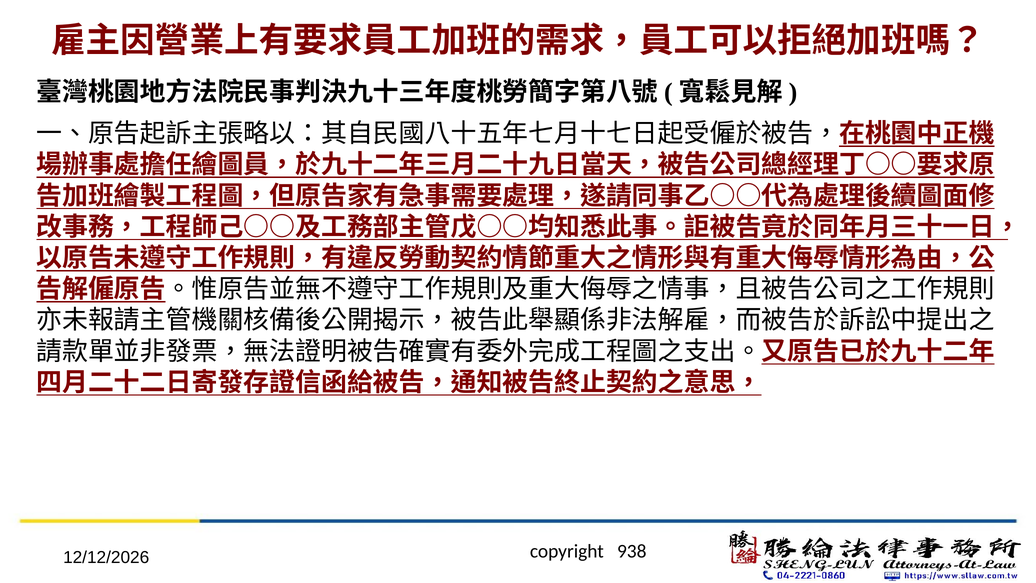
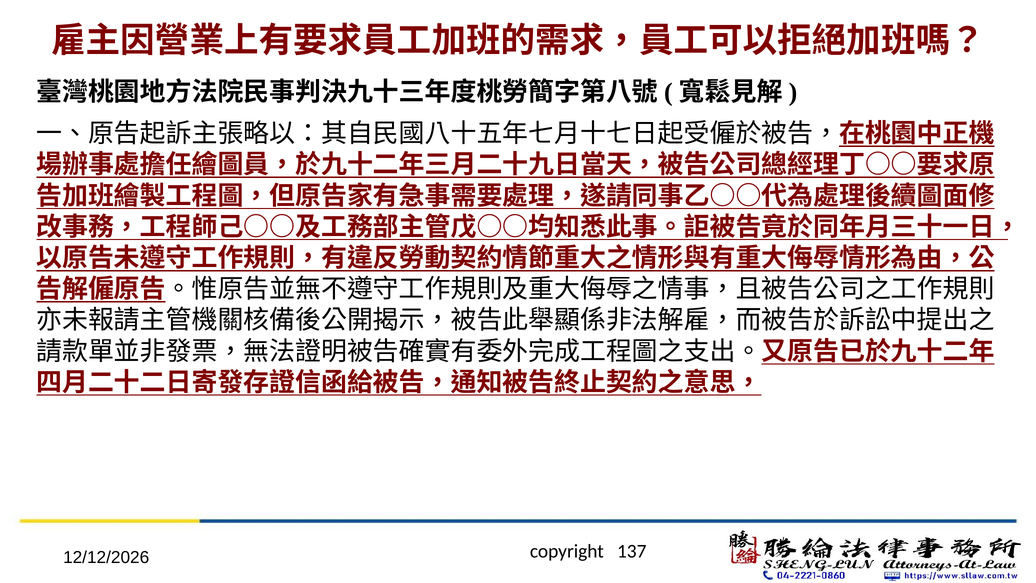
938: 938 -> 137
